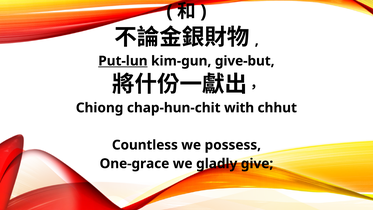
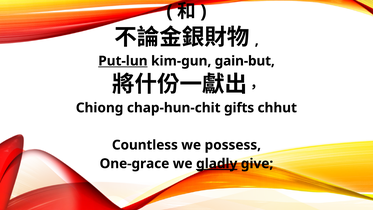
give-but: give-but -> gain-but
with: with -> gifts
gladly underline: none -> present
